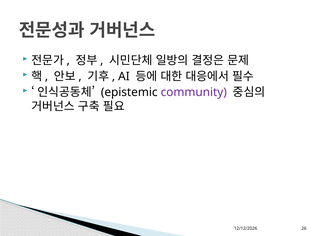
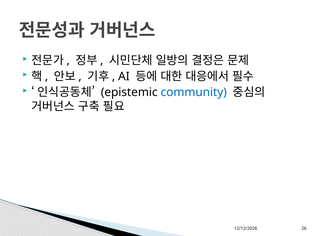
community colour: purple -> blue
